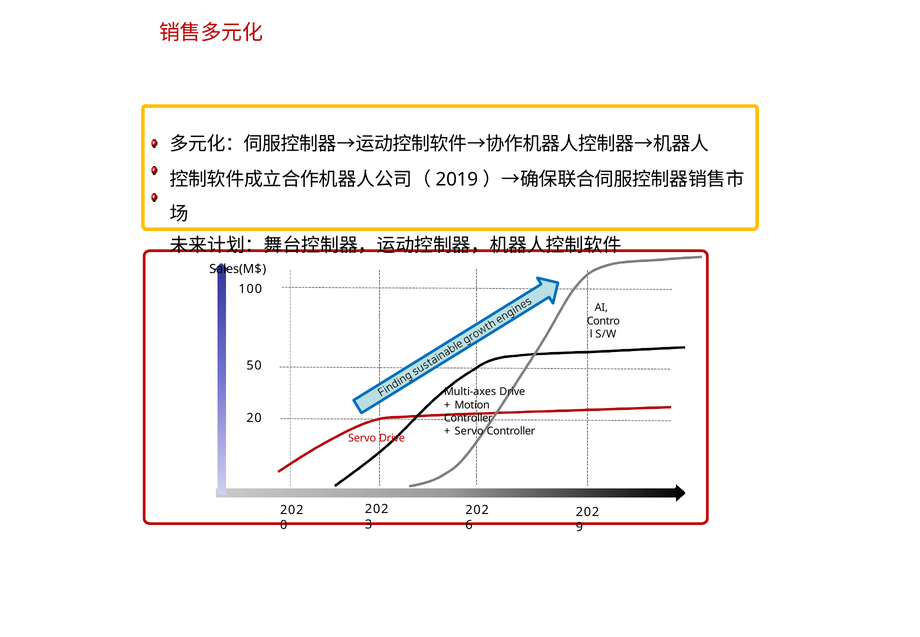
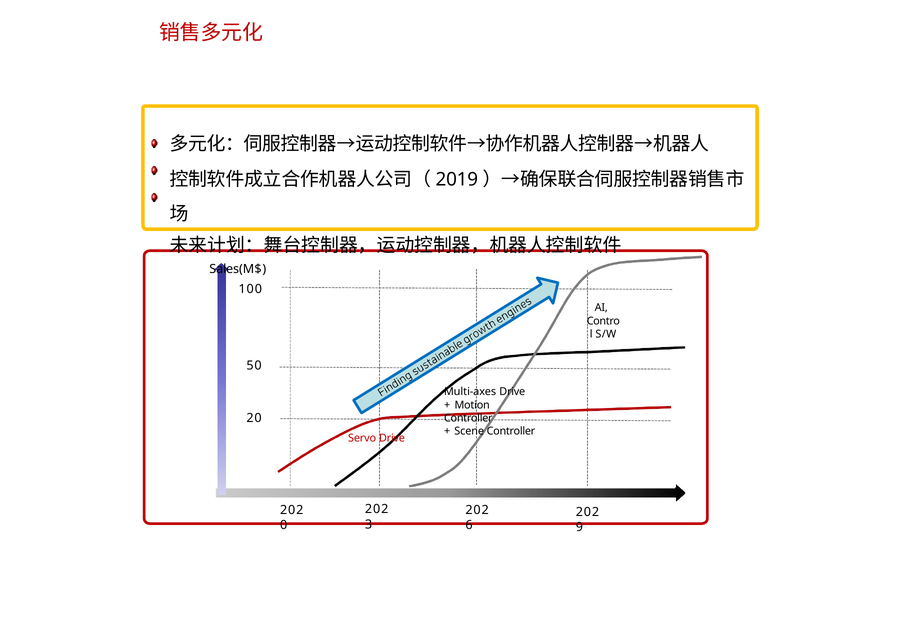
Servo at (469, 431): Servo -> Scene
